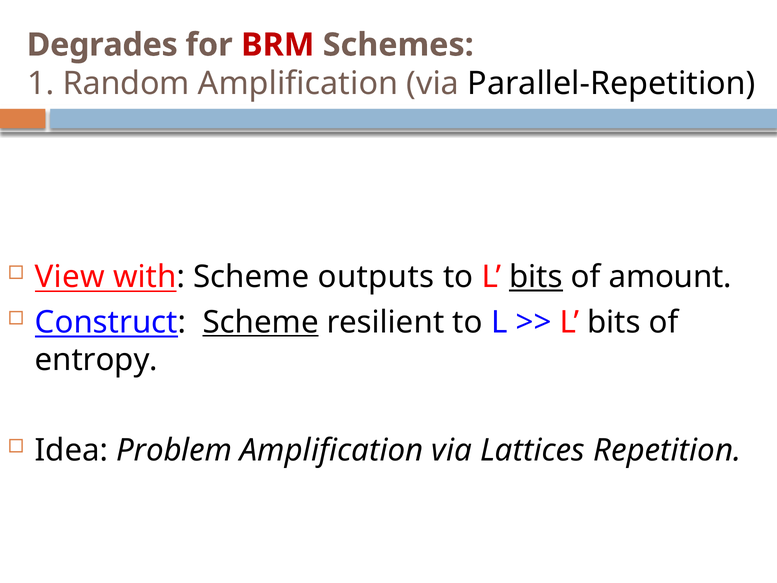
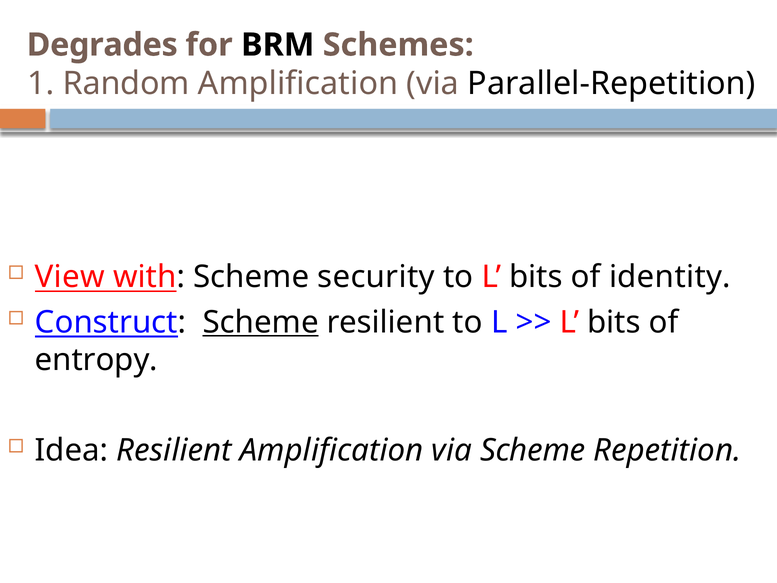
BRM colour: red -> black
outputs: outputs -> security
bits at (536, 277) underline: present -> none
amount: amount -> identity
Idea Problem: Problem -> Resilient
via Lattices: Lattices -> Scheme
